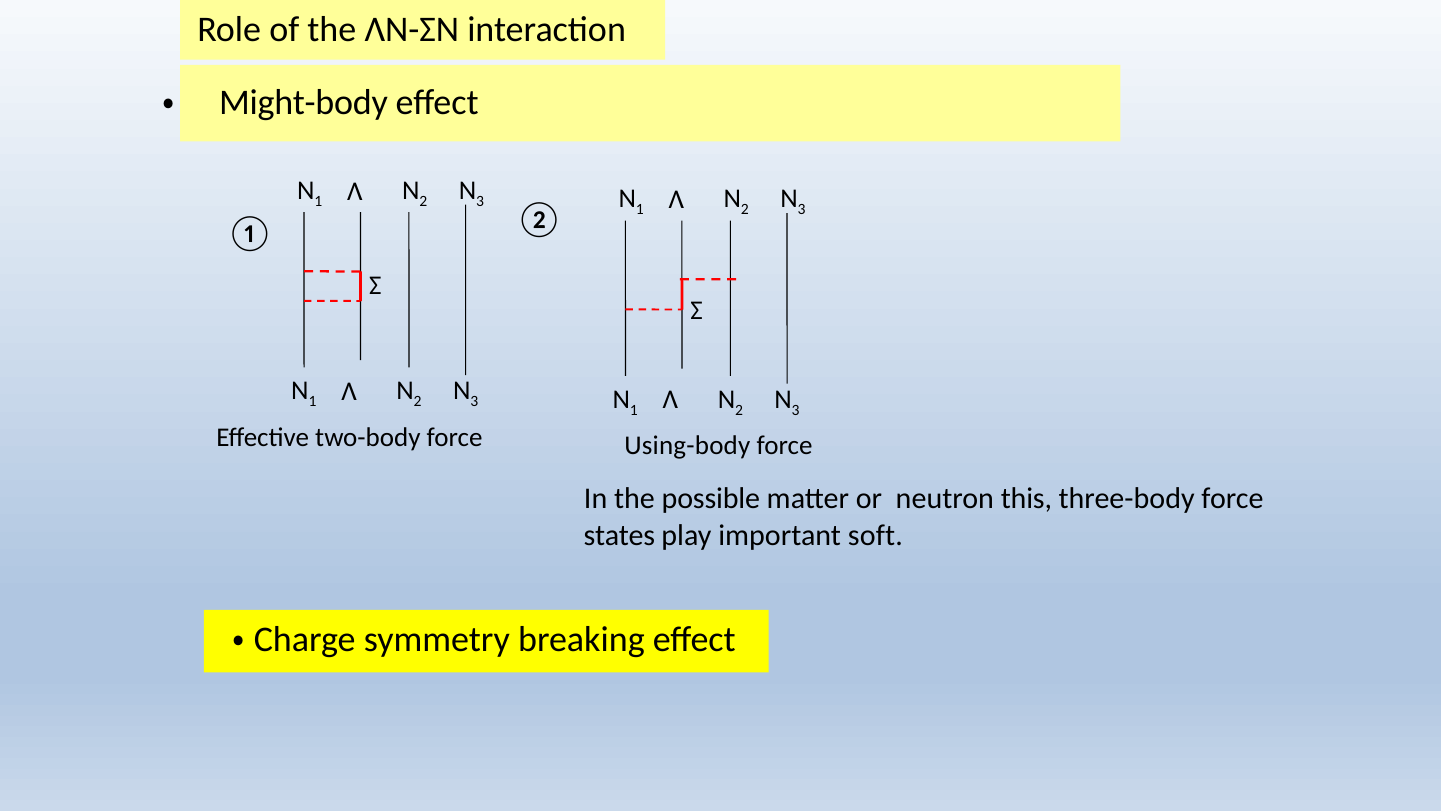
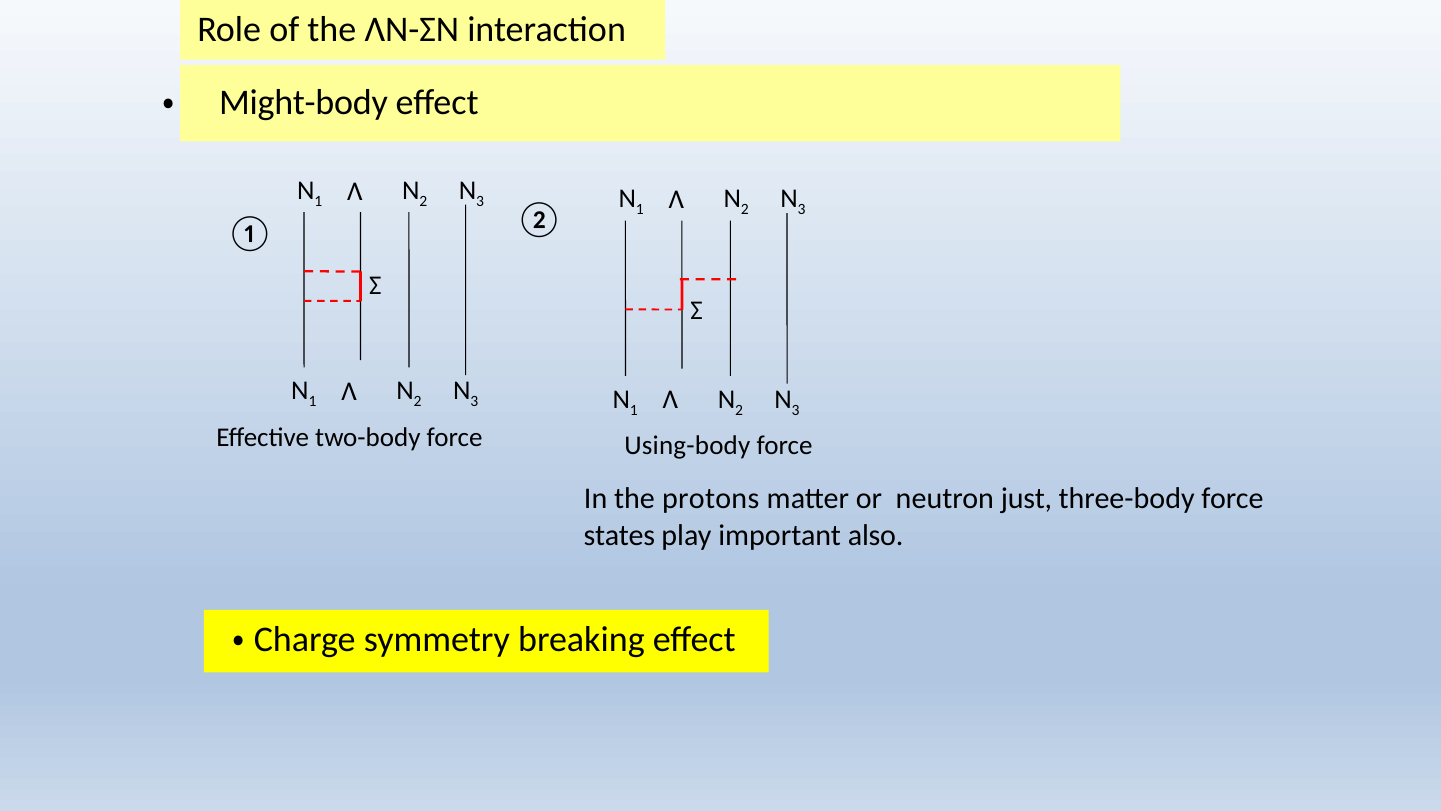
possible: possible -> protons
this: this -> just
soft: soft -> also
